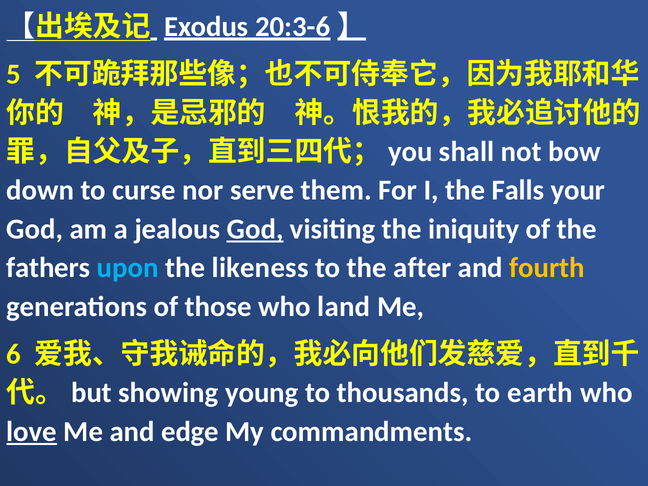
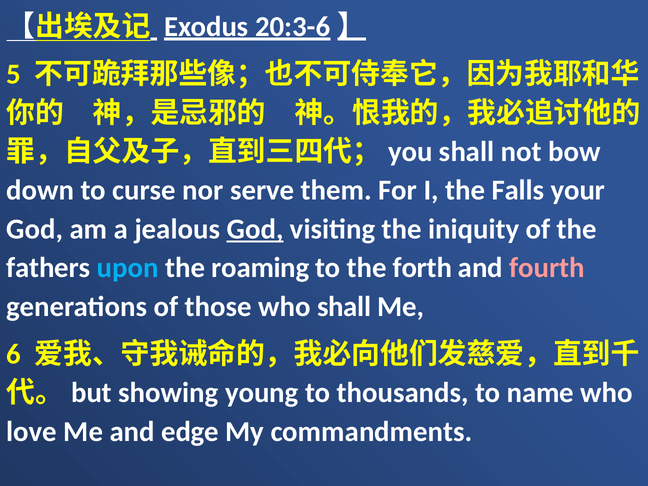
likeness: likeness -> roaming
after: after -> forth
fourth colour: yellow -> pink
who land: land -> shall
earth: earth -> name
love underline: present -> none
